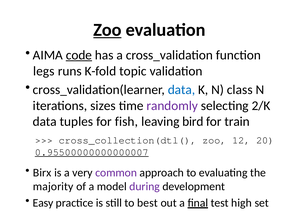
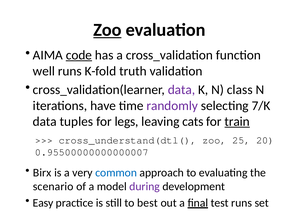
legs: legs -> well
topic: topic -> truth
data at (181, 90) colour: blue -> purple
sizes: sizes -> have
2/K: 2/K -> 7/K
fish: fish -> legs
bird: bird -> cats
train underline: none -> present
cross_collection(dtl(: cross_collection(dtl( -> cross_understand(dtl(
12: 12 -> 25
0.95500000000000007 underline: present -> none
common colour: purple -> blue
majority: majority -> scenario
test high: high -> runs
